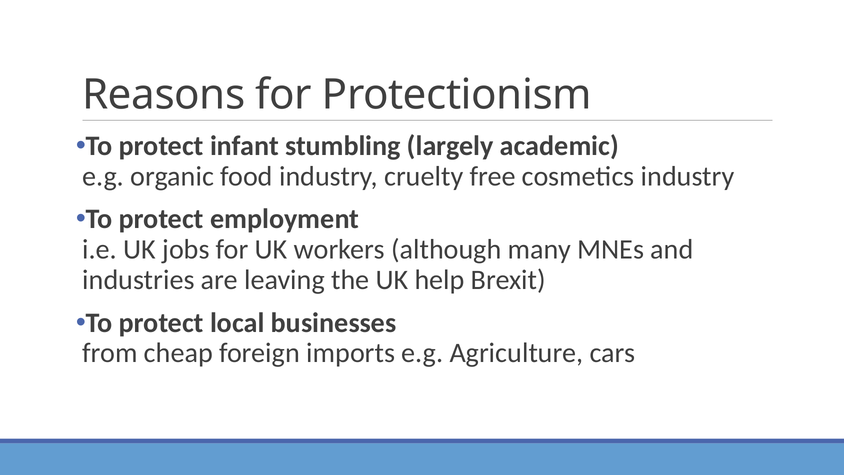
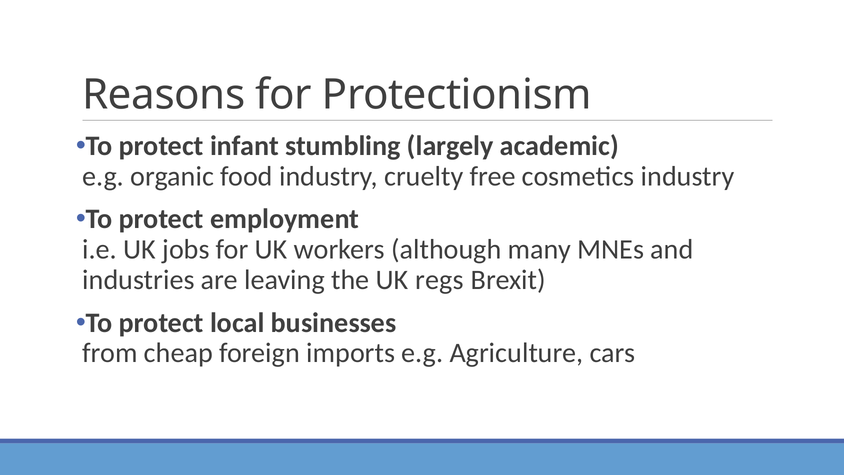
help: help -> regs
